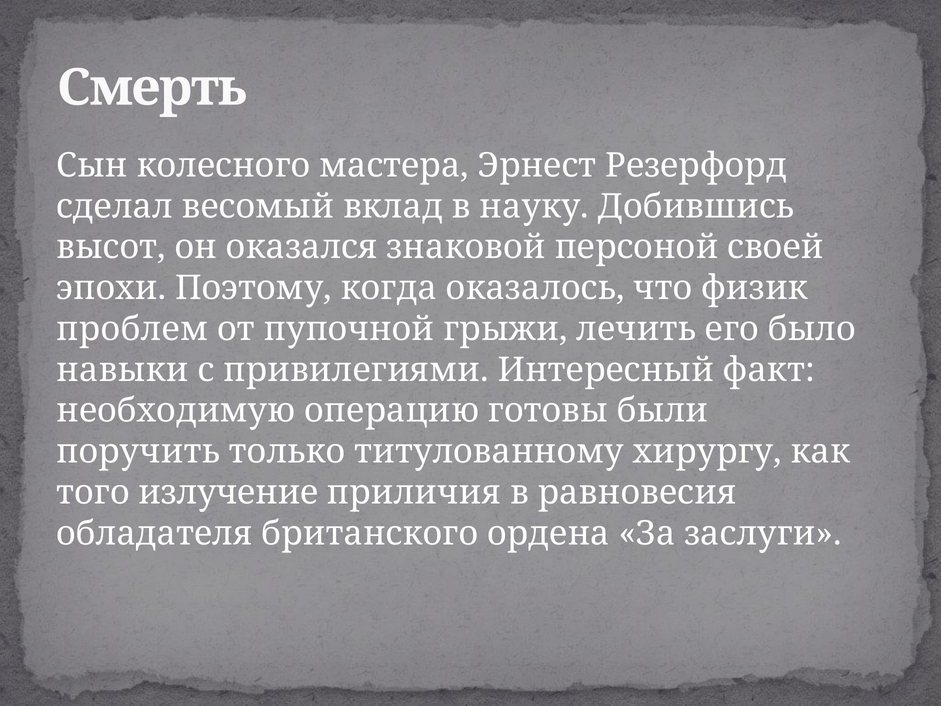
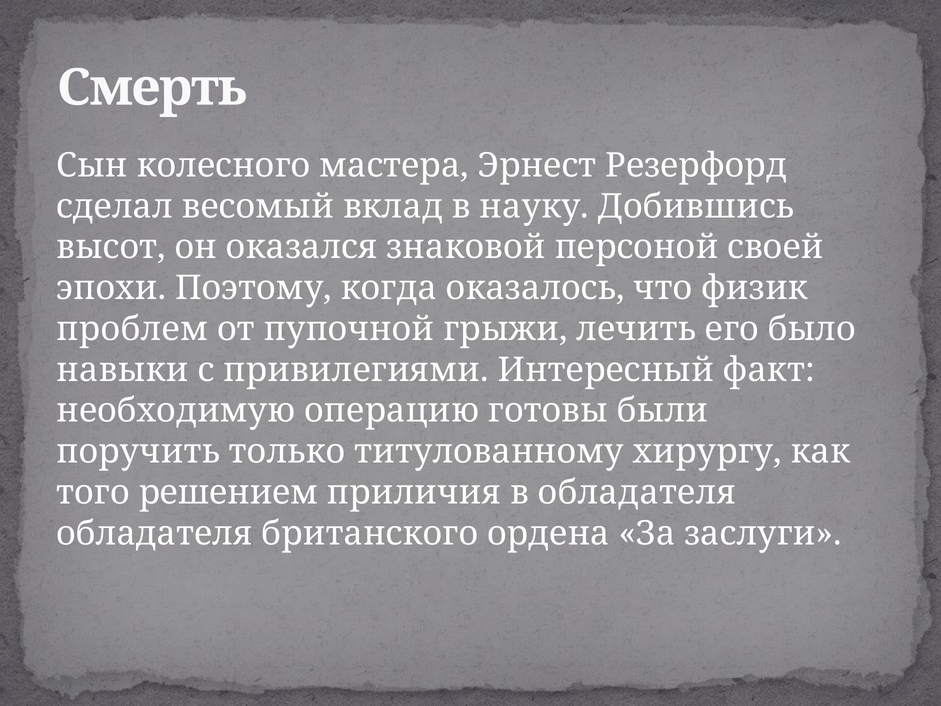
излучение: излучение -> решением
в равновесия: равновесия -> обладателя
